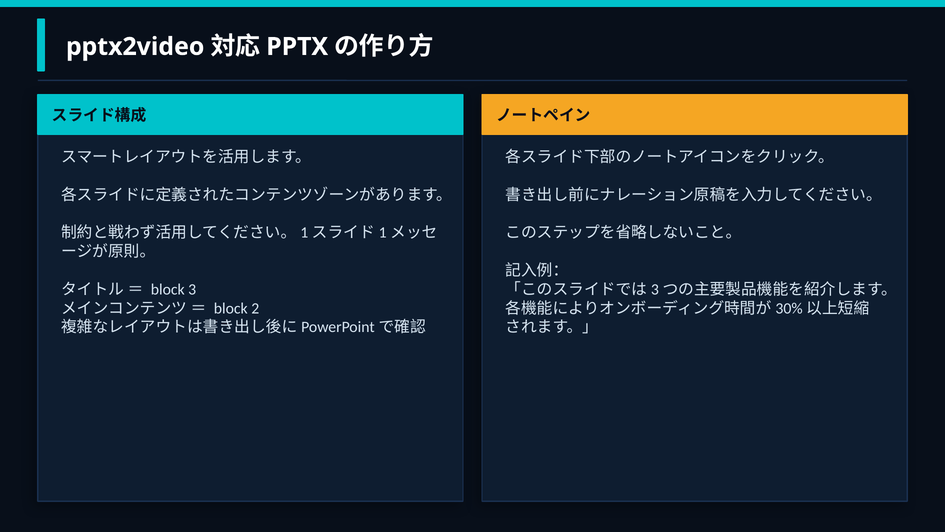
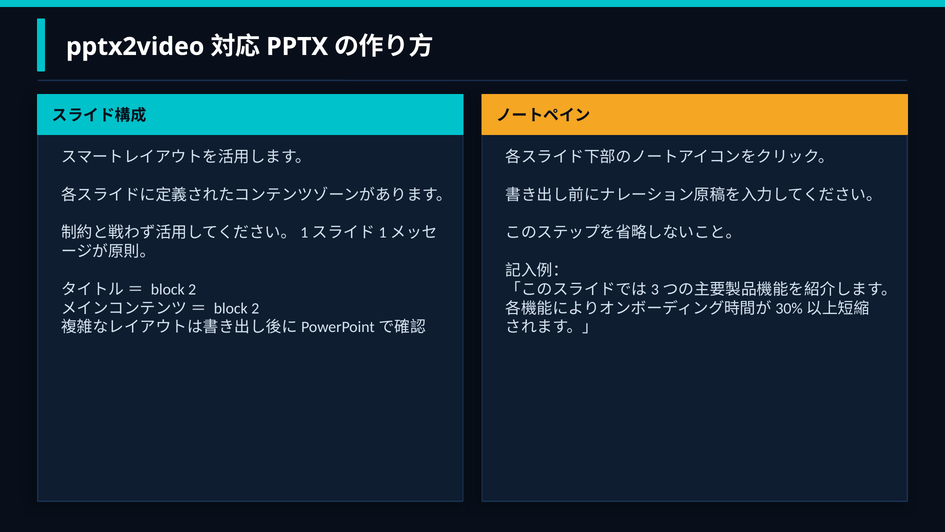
3 at (192, 289): 3 -> 2
